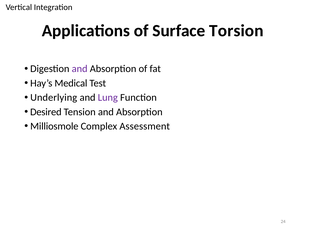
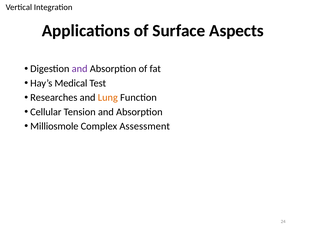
Torsion: Torsion -> Aspects
Underlying: Underlying -> Researches
Lung colour: purple -> orange
Desired: Desired -> Cellular
